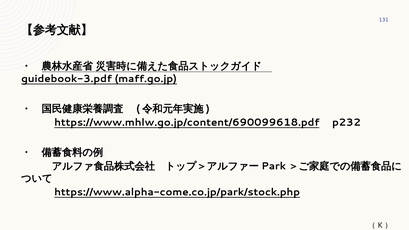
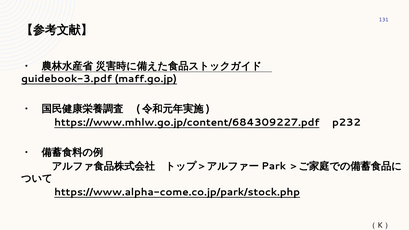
https://www.mhlw.go.jp/content/690099618.pdf: https://www.mhlw.go.jp/content/690099618.pdf -> https://www.mhlw.go.jp/content/684309227.pdf
